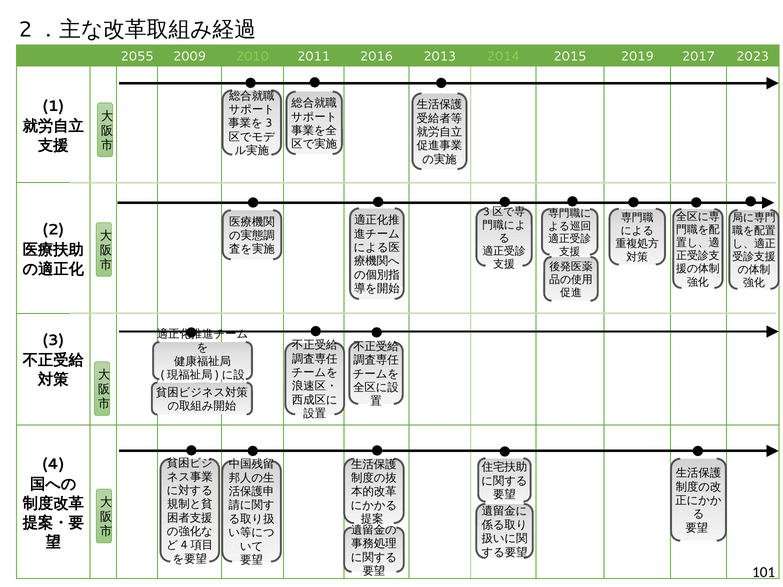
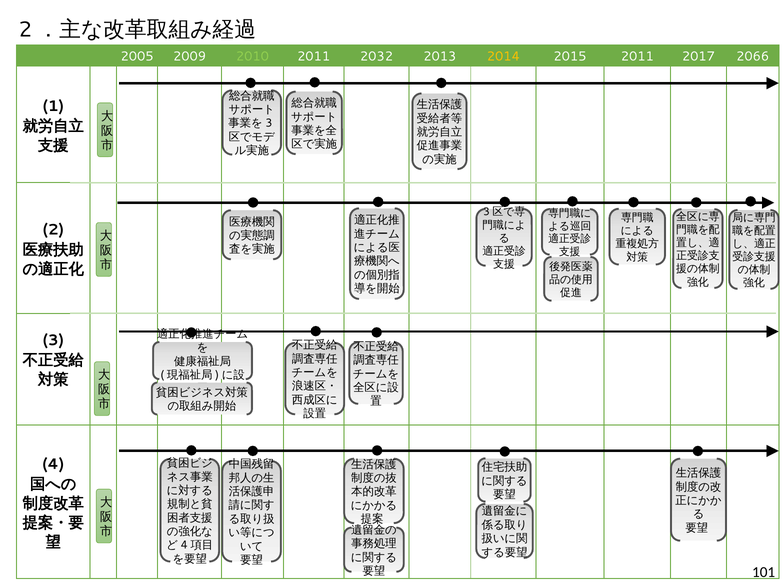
2055: 2055 -> 2005
2016: 2016 -> 2032
2014 colour: light green -> yellow
2015 2019: 2019 -> 2011
2023: 2023 -> 2066
